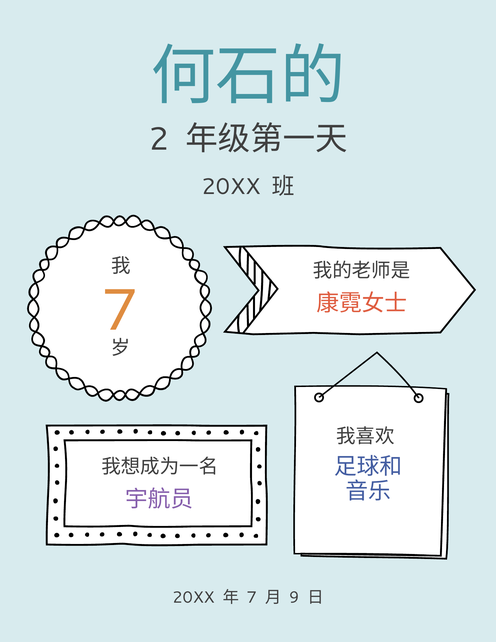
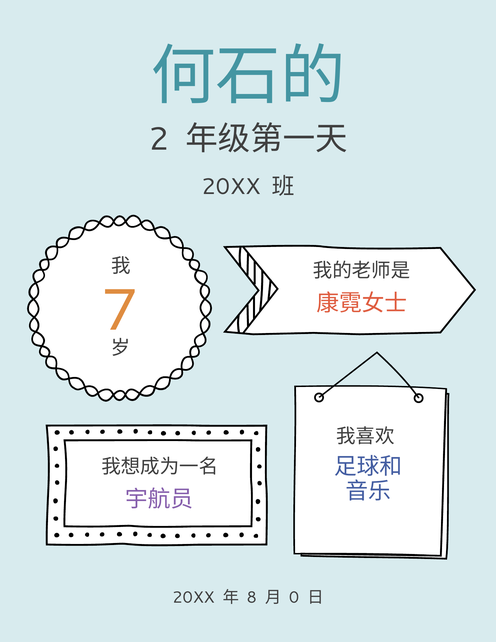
7 at (252, 597): 7 -> 8
9: 9 -> 0
